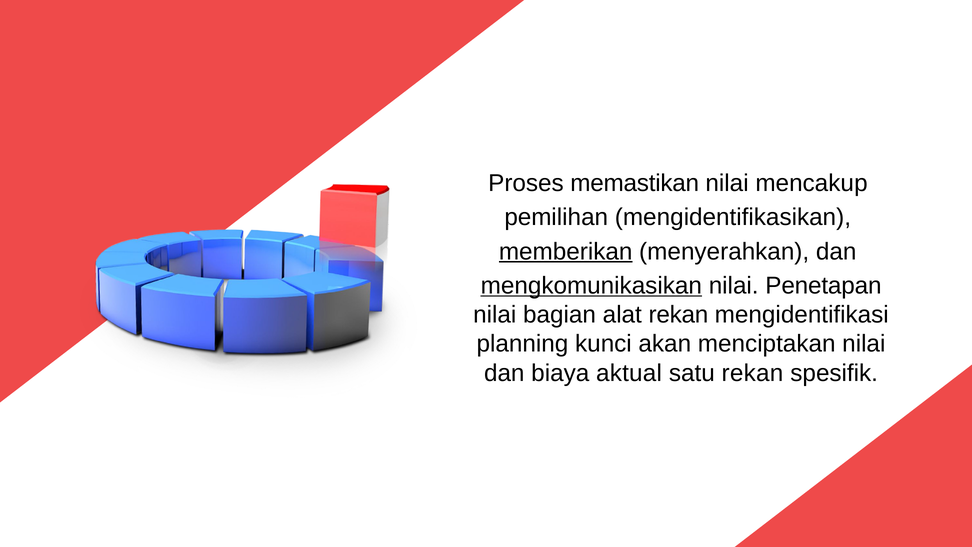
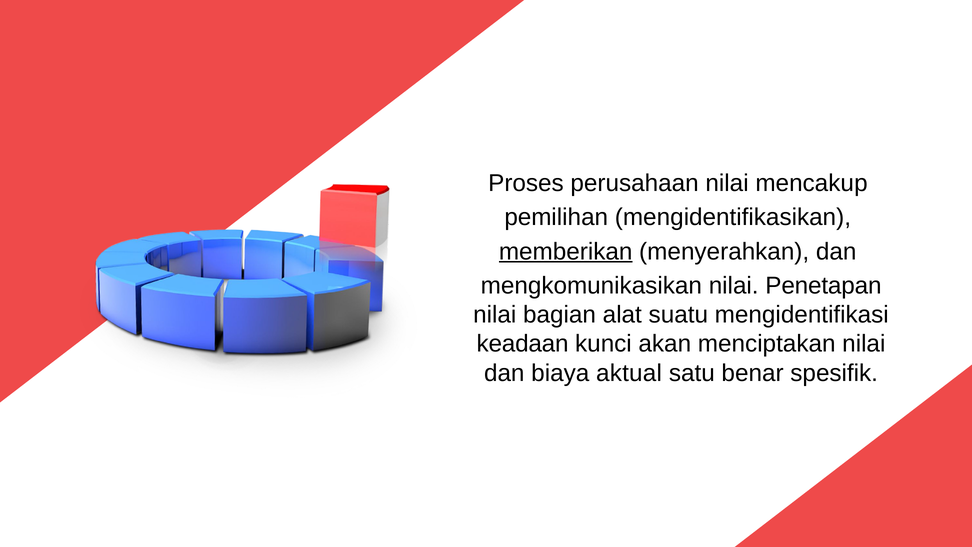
memastikan: memastikan -> perusahaan
mengkomunikasikan underline: present -> none
alat rekan: rekan -> suatu
planning: planning -> keadaan
satu rekan: rekan -> benar
